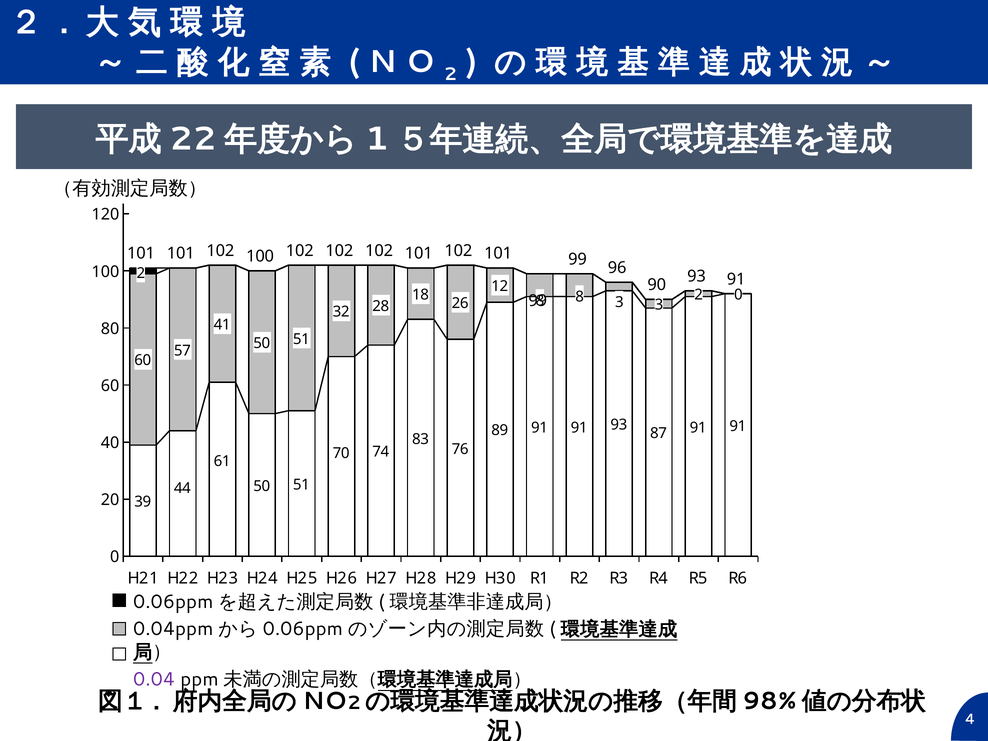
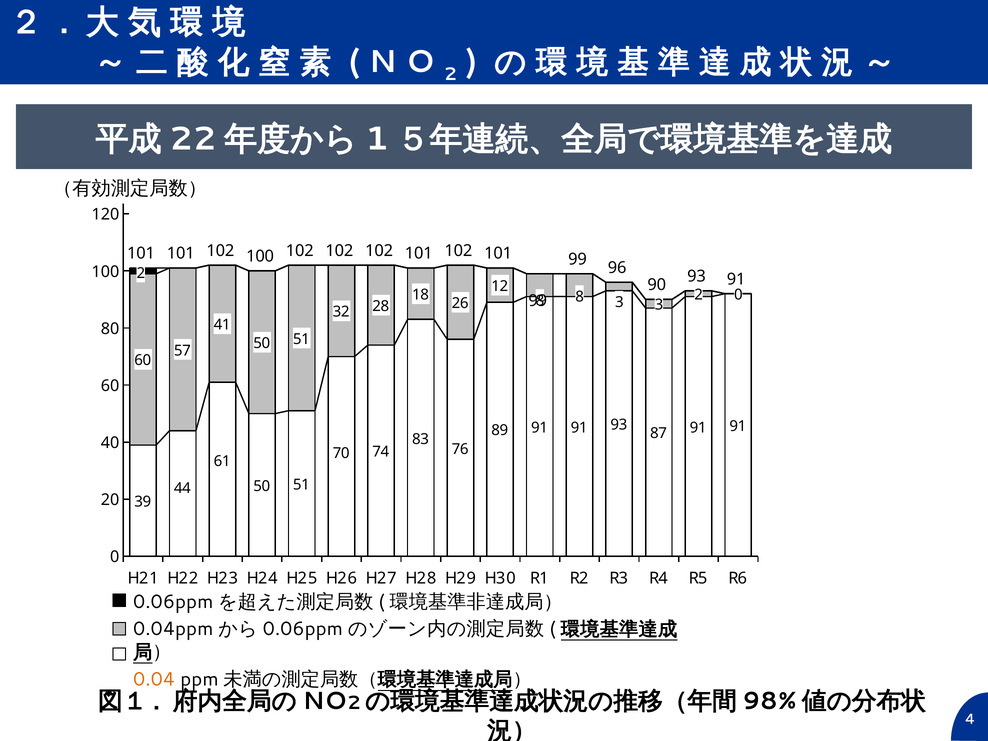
0.04 colour: purple -> orange
